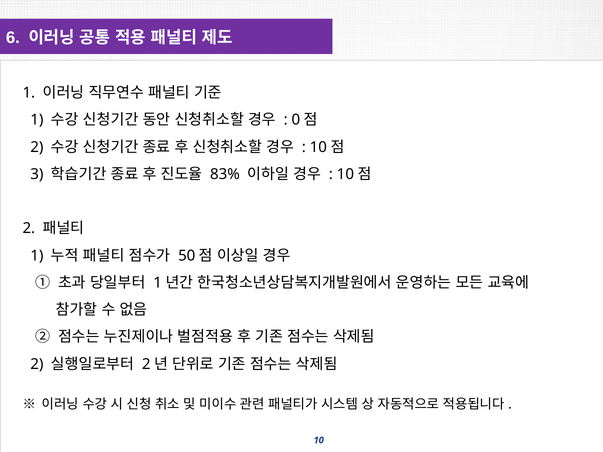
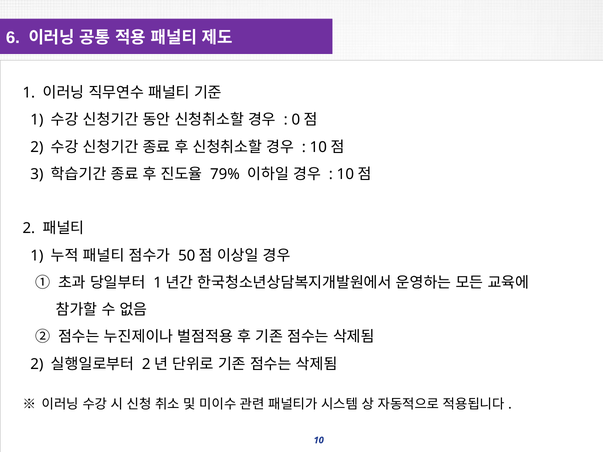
83%: 83% -> 79%
